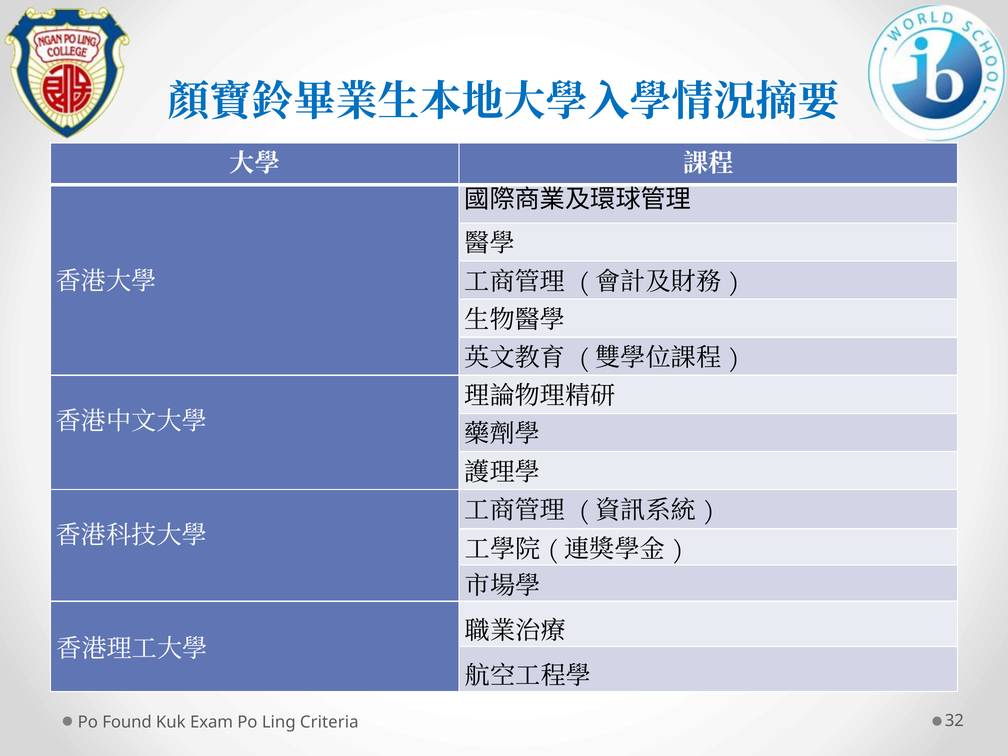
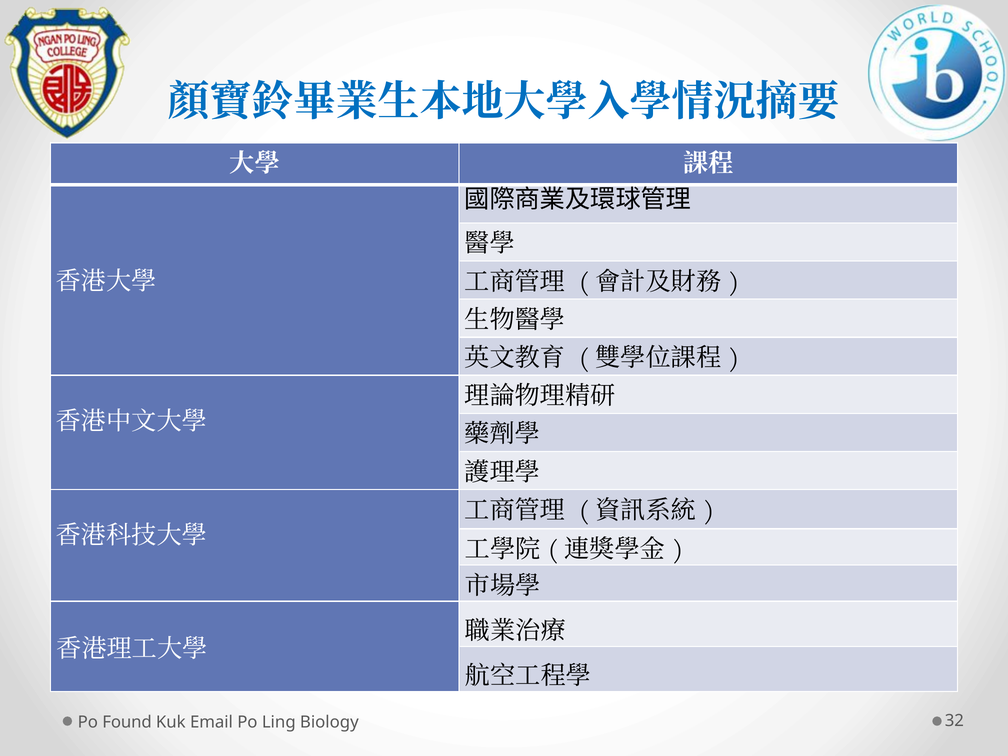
Exam: Exam -> Email
Criteria: Criteria -> Biology
